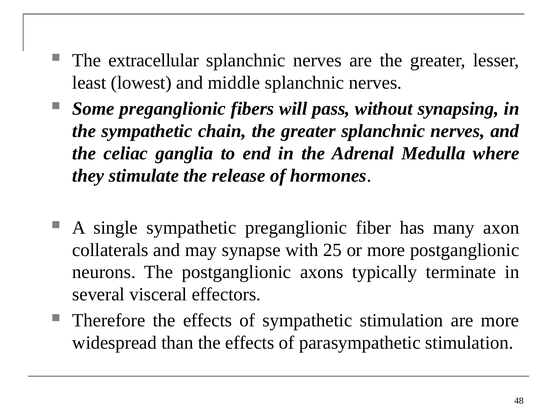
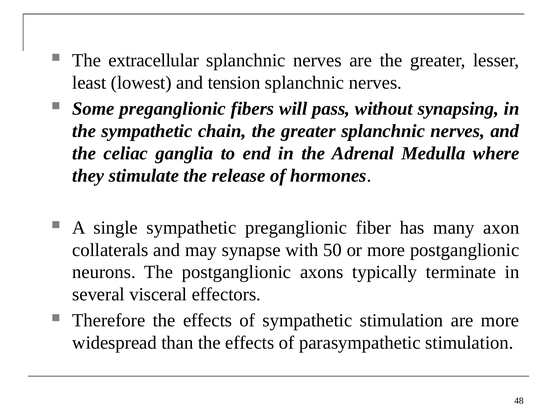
middle: middle -> tension
25: 25 -> 50
